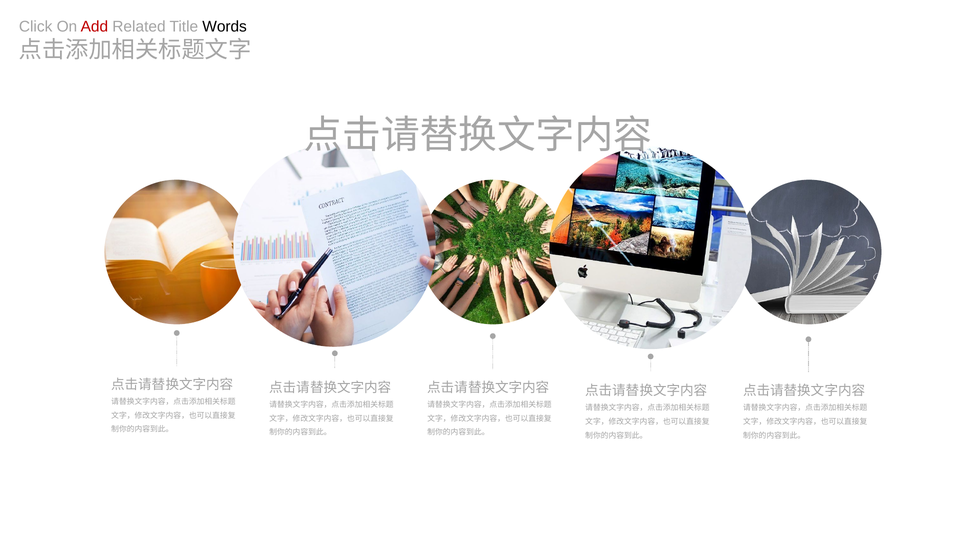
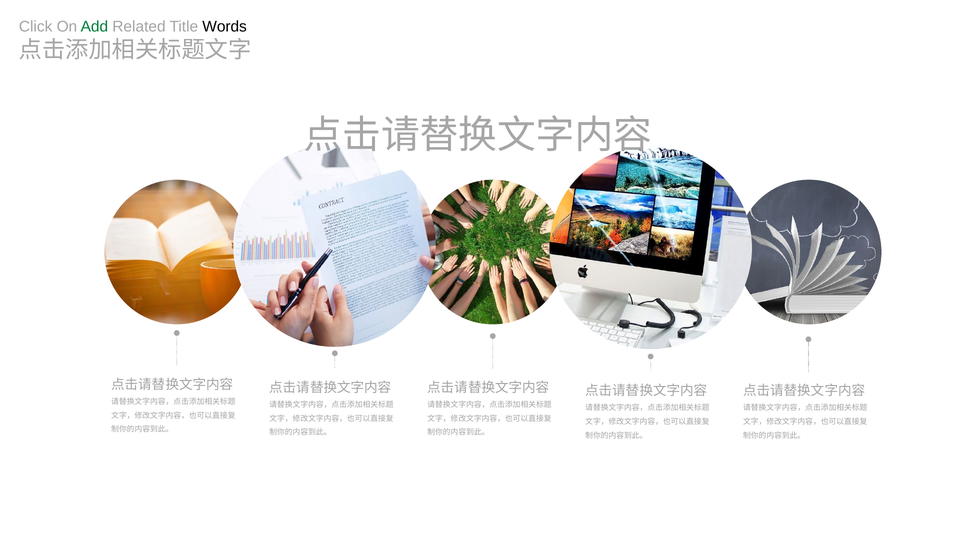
Add colour: red -> green
